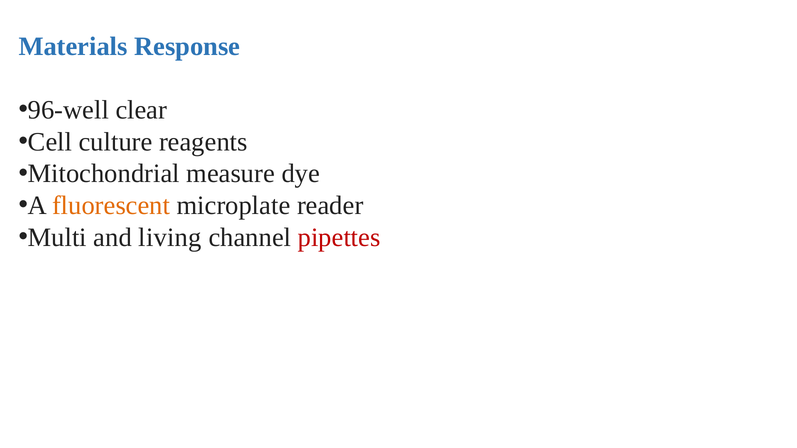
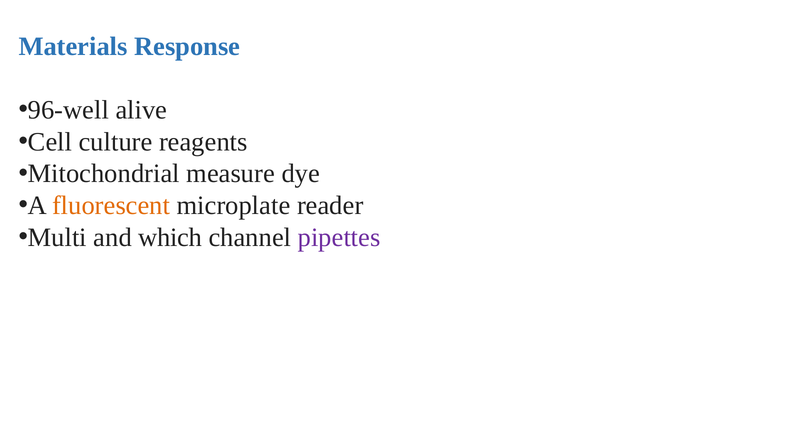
clear: clear -> alive
living: living -> which
pipettes colour: red -> purple
